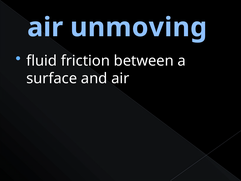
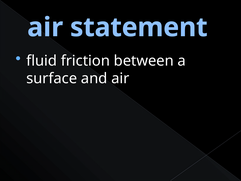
unmoving: unmoving -> statement
